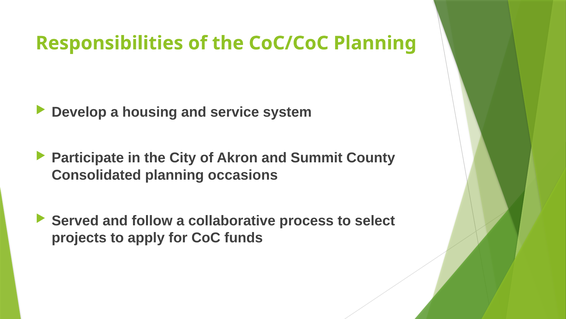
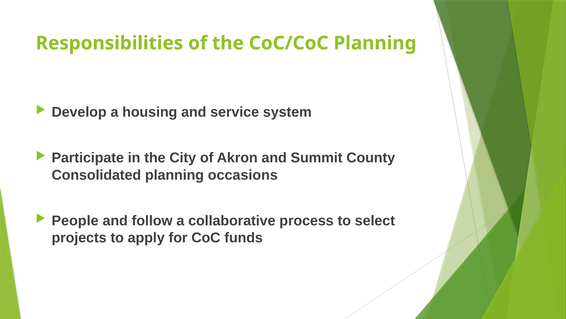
Served: Served -> People
